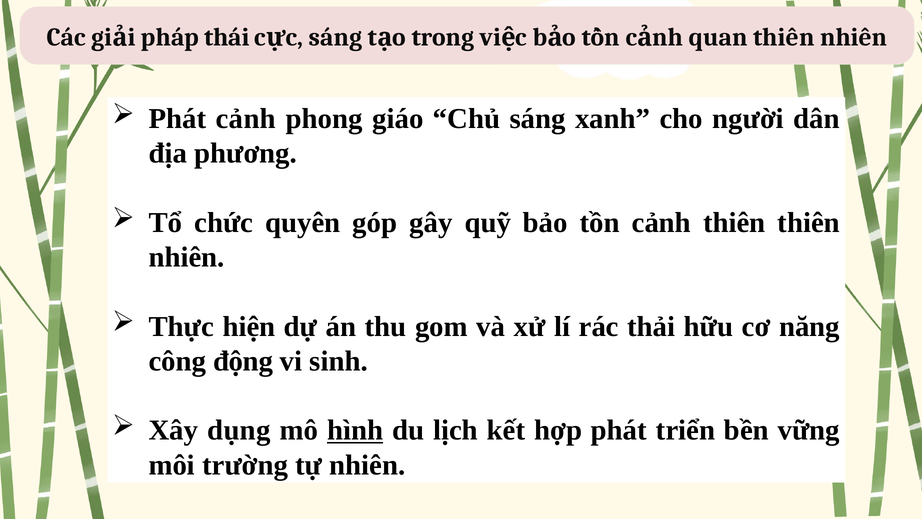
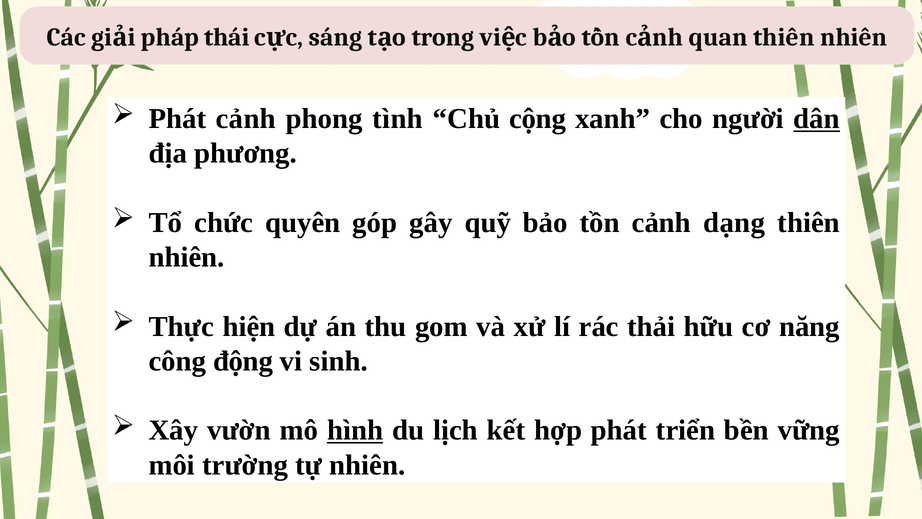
giáo: giáo -> tình
Chủ sáng: sáng -> cộng
dân underline: none -> present
cảnh thiên: thiên -> dạng
dụng: dụng -> vườn
